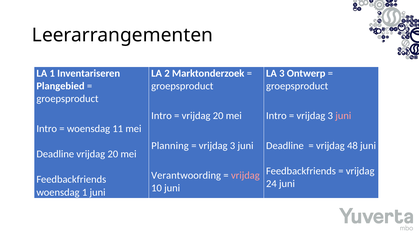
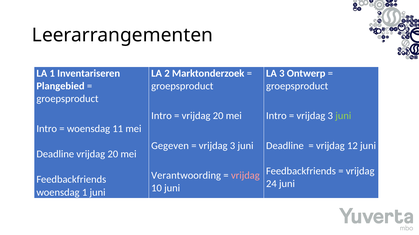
juni at (343, 116) colour: pink -> light green
Planning: Planning -> Gegeven
48: 48 -> 12
